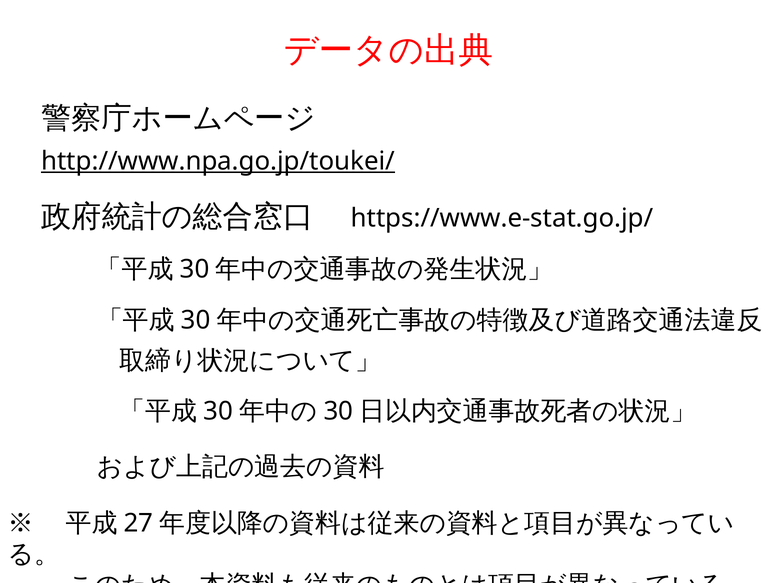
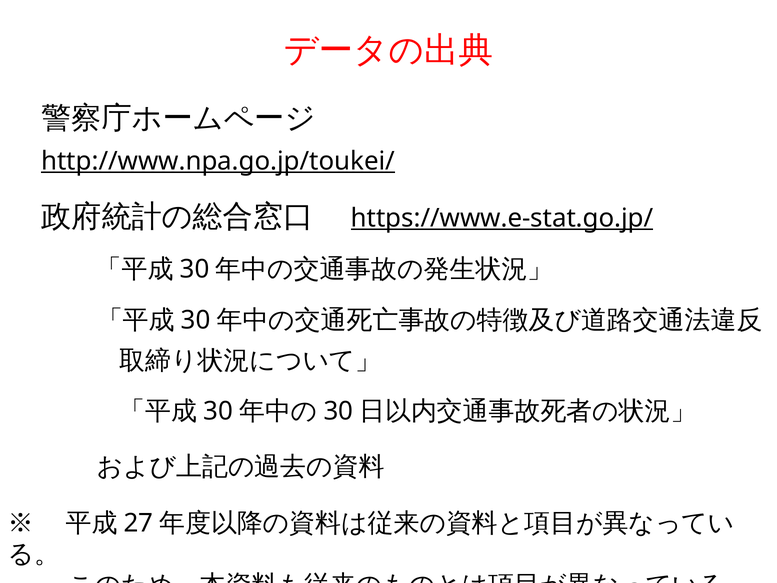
https://www.e-stat.go.jp/ underline: none -> present
